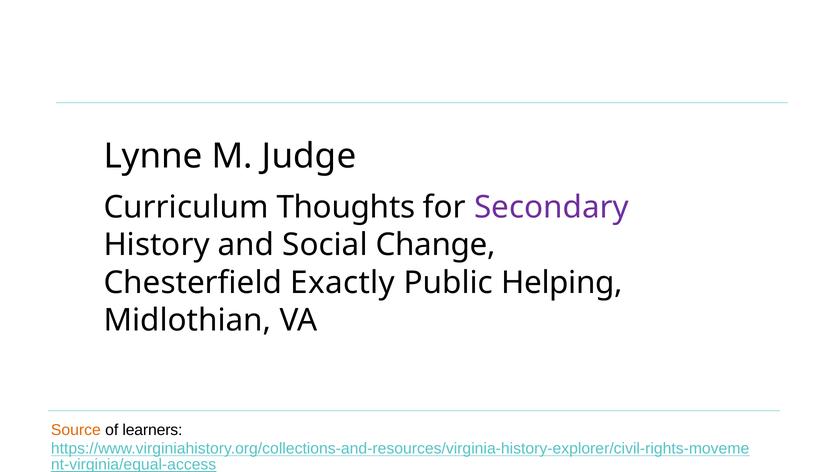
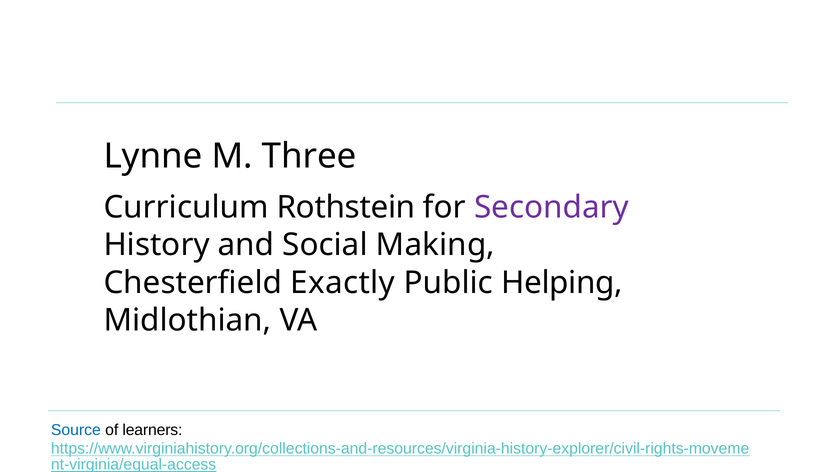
Judge: Judge -> Three
Thoughts: Thoughts -> Rothstein
Change: Change -> Making
Source colour: orange -> blue
